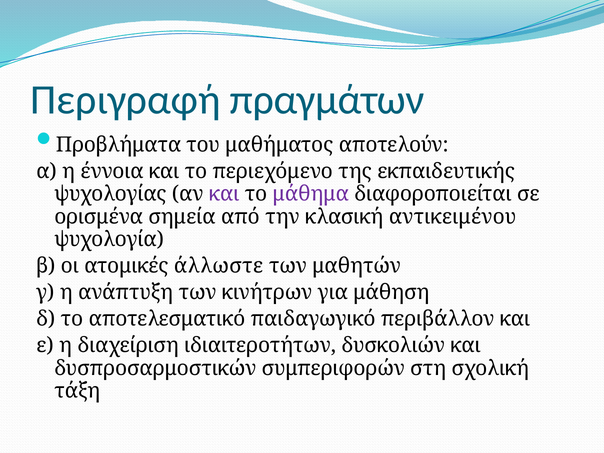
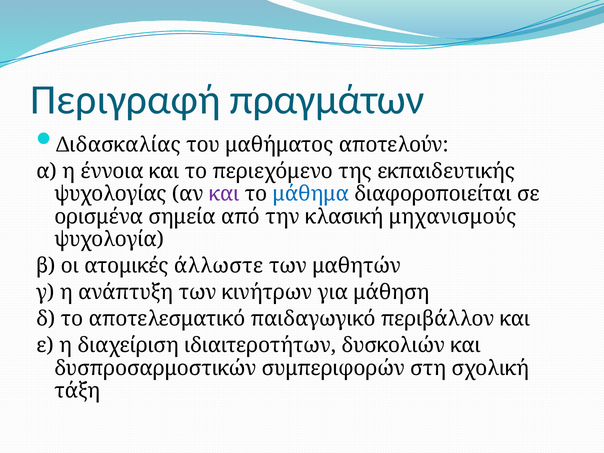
Προβλήματα: Προβλήματα -> Διδασκαλίας
μάθημα colour: purple -> blue
αντικειμένου: αντικειμένου -> μηχανισμούς
